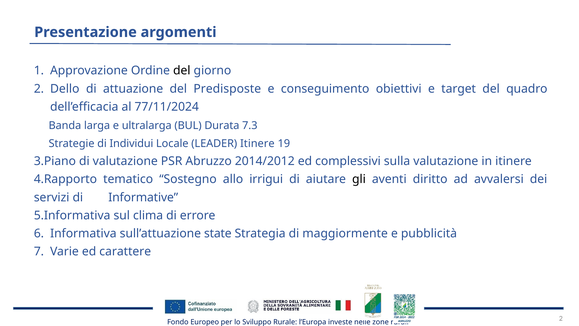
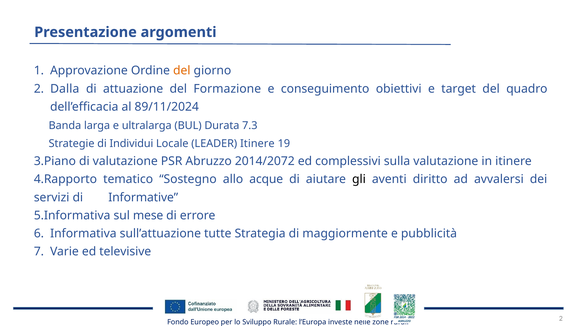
del at (182, 71) colour: black -> orange
Dello: Dello -> Dalla
Predisposte: Predisposte -> Formazione
77/11/2024: 77/11/2024 -> 89/11/2024
2014/2012: 2014/2012 -> 2014/2072
irrigui: irrigui -> acque
clima: clima -> mese
state: state -> tutte
carattere: carattere -> televisive
